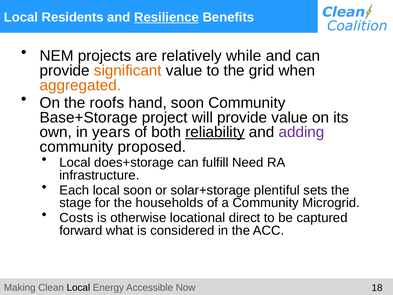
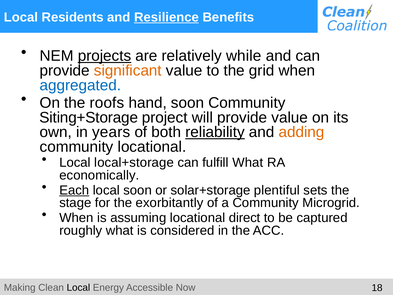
projects underline: none -> present
aggregated colour: orange -> blue
Base+Storage: Base+Storage -> Siting+Storage
adding colour: purple -> orange
community proposed: proposed -> locational
does+storage: does+storage -> local+storage
fulfill Need: Need -> What
infrastructure: infrastructure -> economically
Each underline: none -> present
households: households -> exorbitantly
Costs at (76, 218): Costs -> When
otherwise: otherwise -> assuming
forward: forward -> roughly
